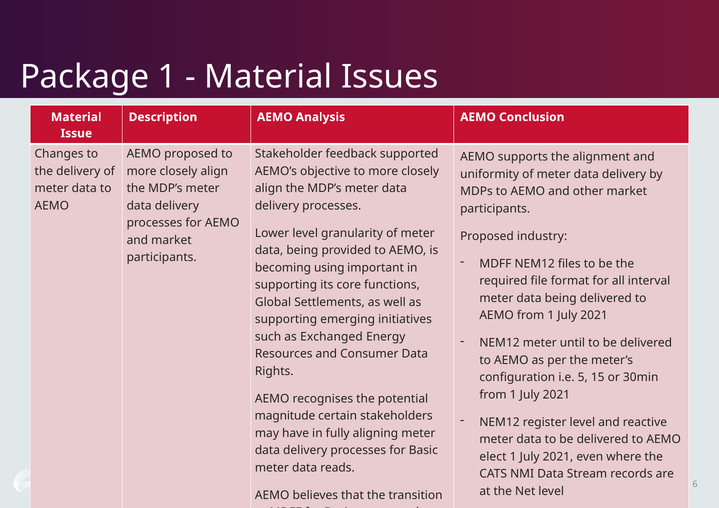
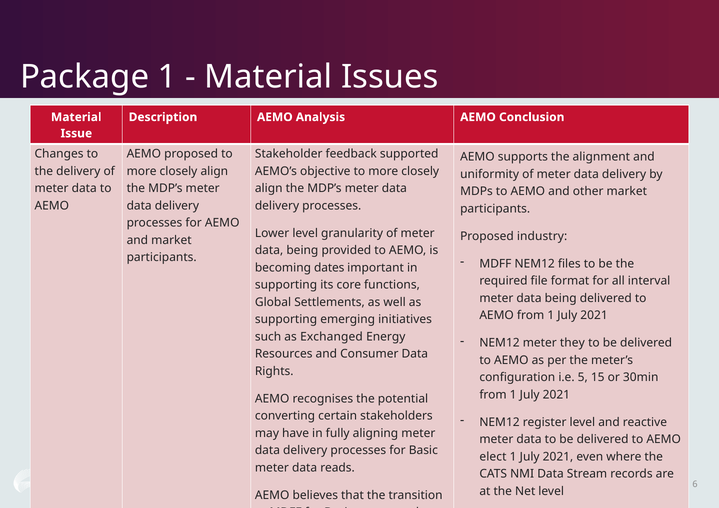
using: using -> dates
until: until -> they
magnitude: magnitude -> converting
